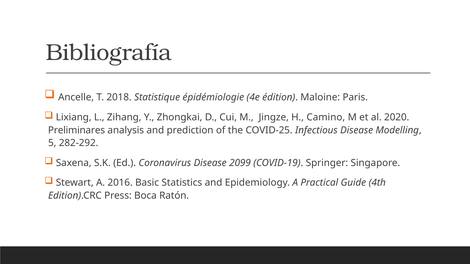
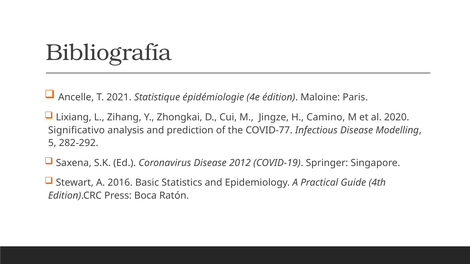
2018: 2018 -> 2021
Preliminares: Preliminares -> Significativo
COVID-25: COVID-25 -> COVID-77
2099: 2099 -> 2012
